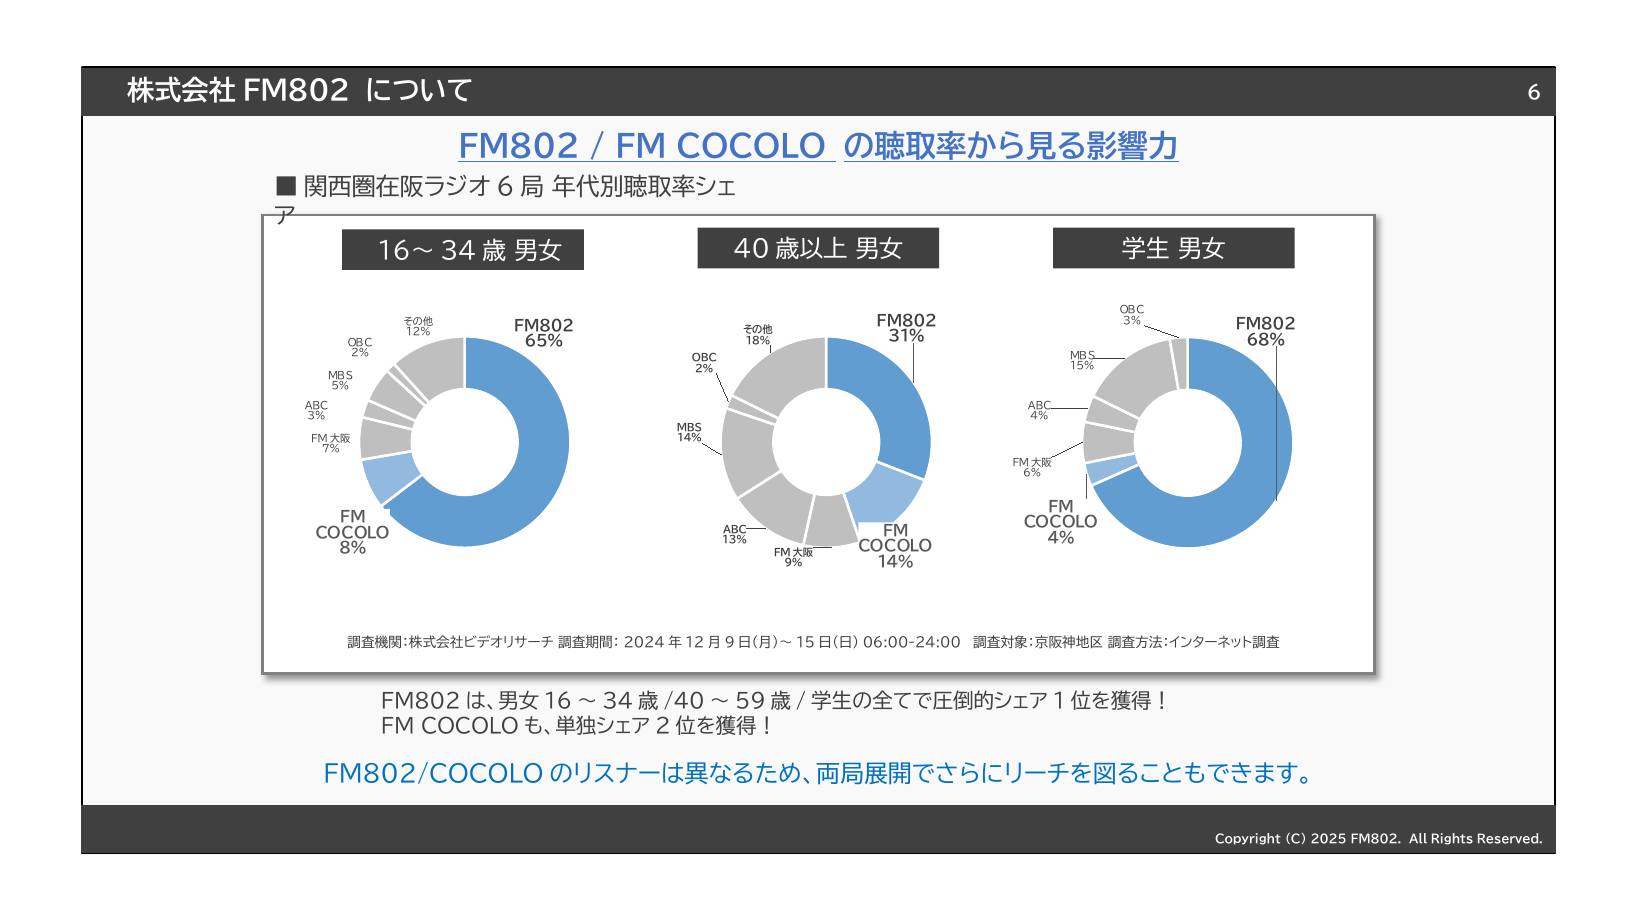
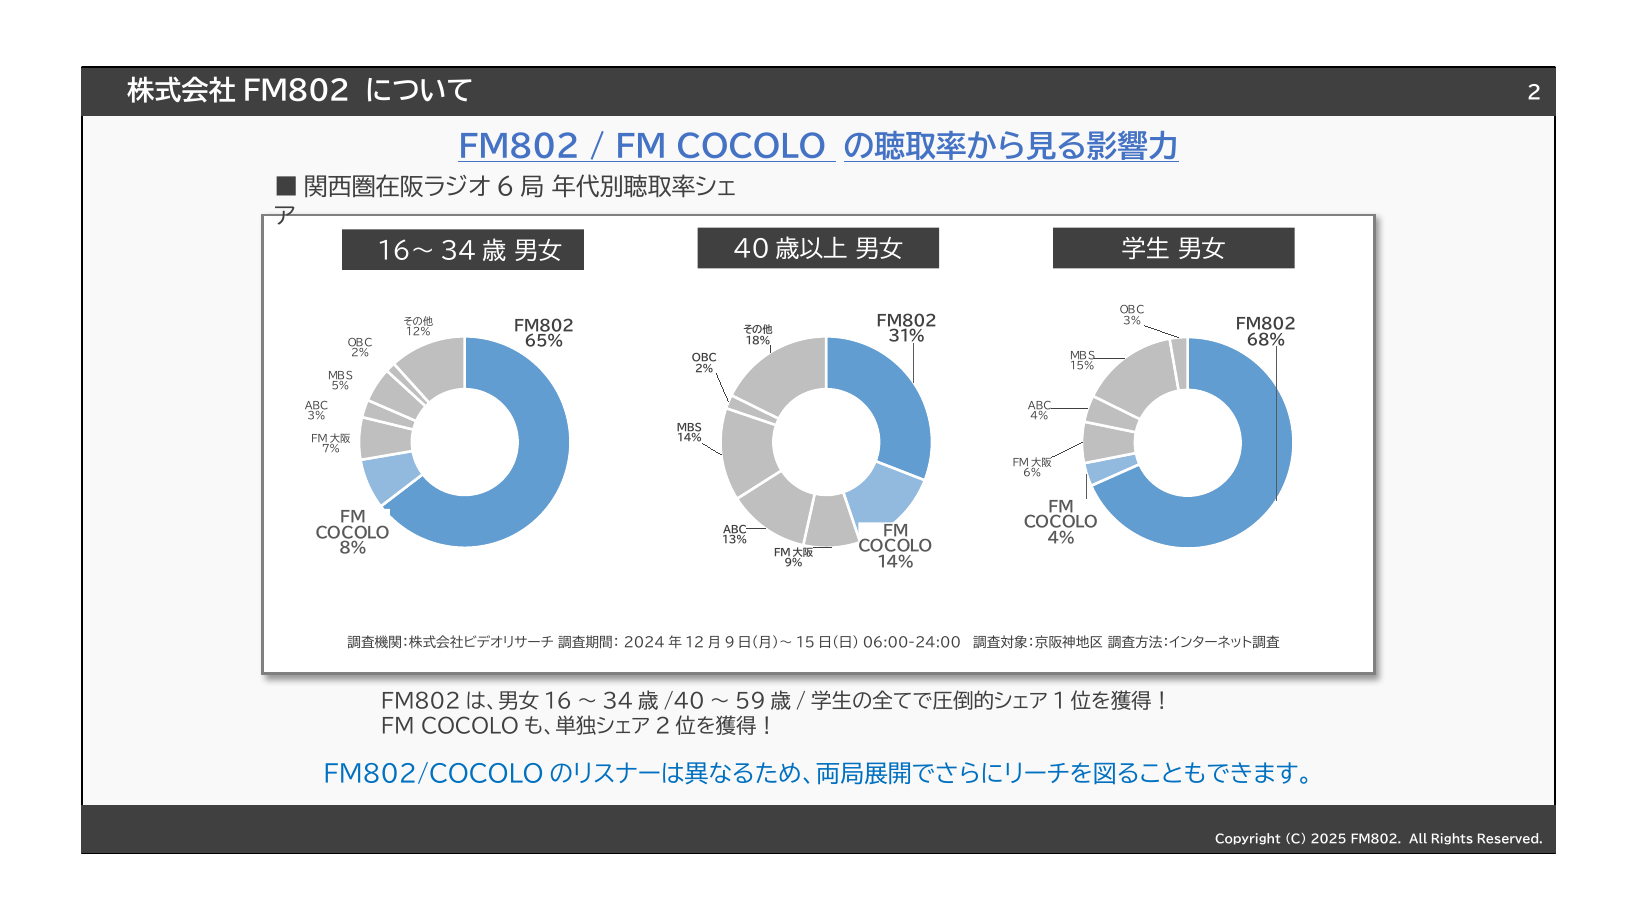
6: 6 -> 2
